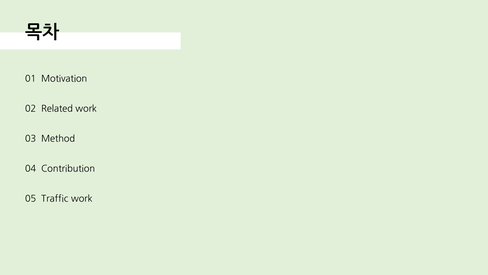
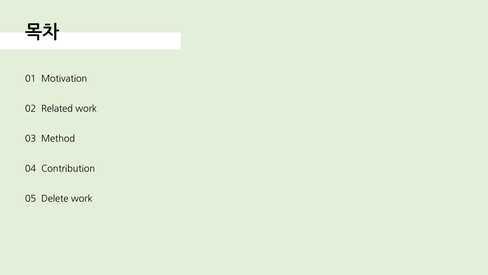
Traffic: Traffic -> Delete
